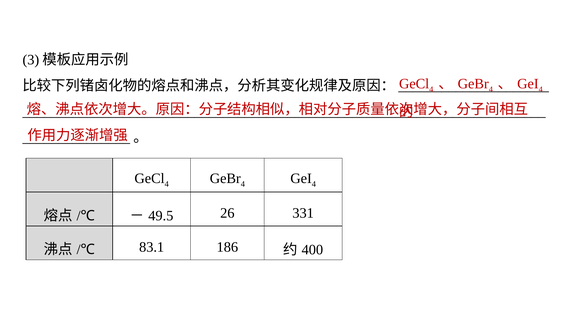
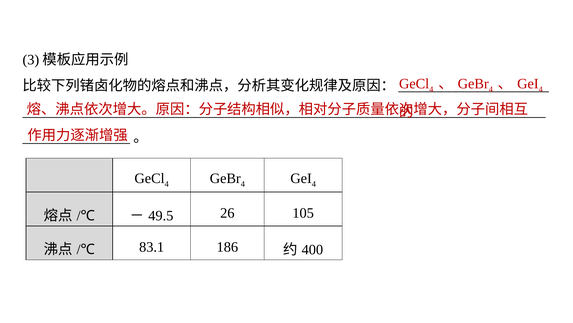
331: 331 -> 105
